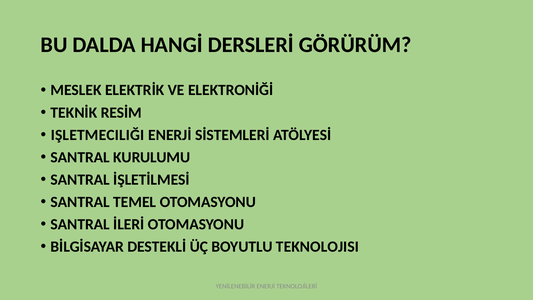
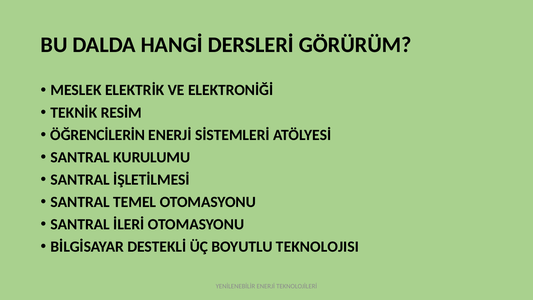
IŞLETMECILIĞI: IŞLETMECILIĞI -> ÖĞRENCİLERİN
